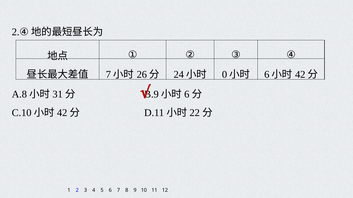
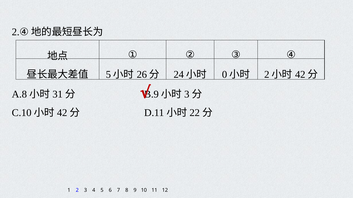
7 at (108, 75): 7 -> 5
6 at (267, 75): 6 -> 2
6 at (187, 94): 6 -> 3
